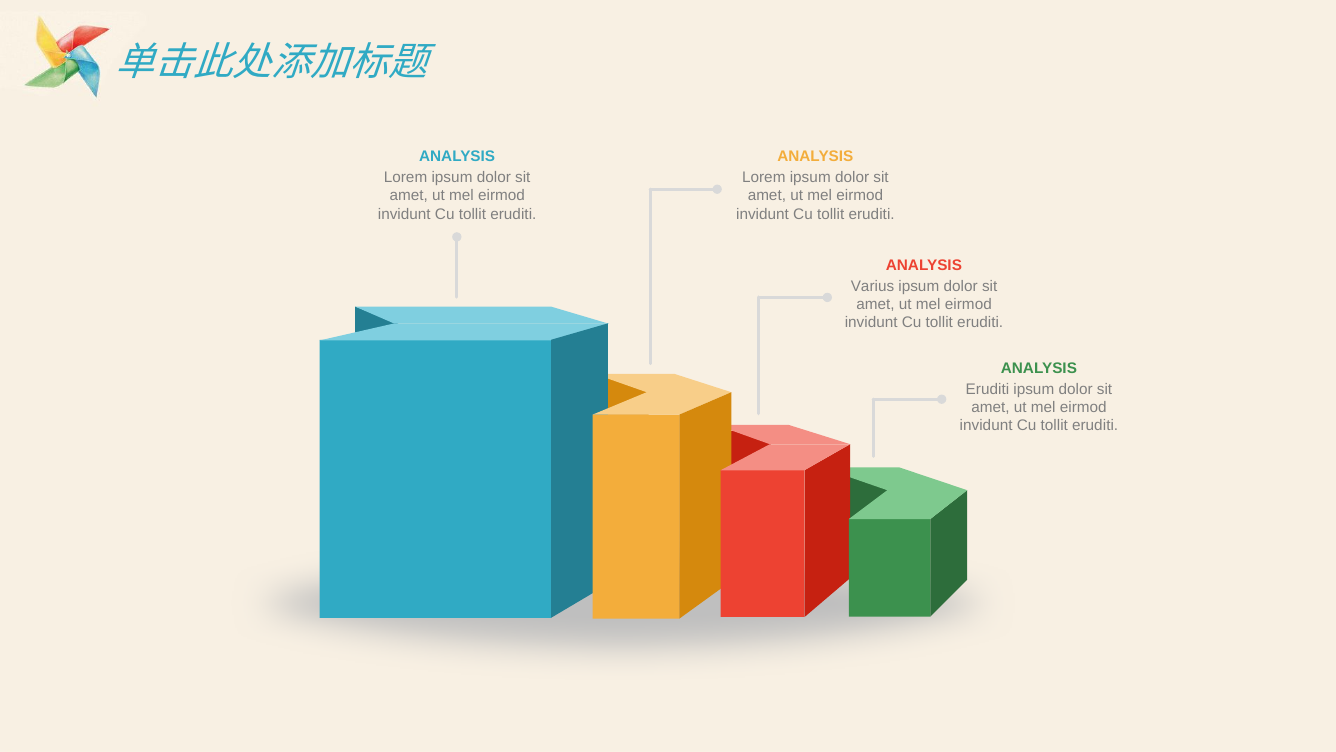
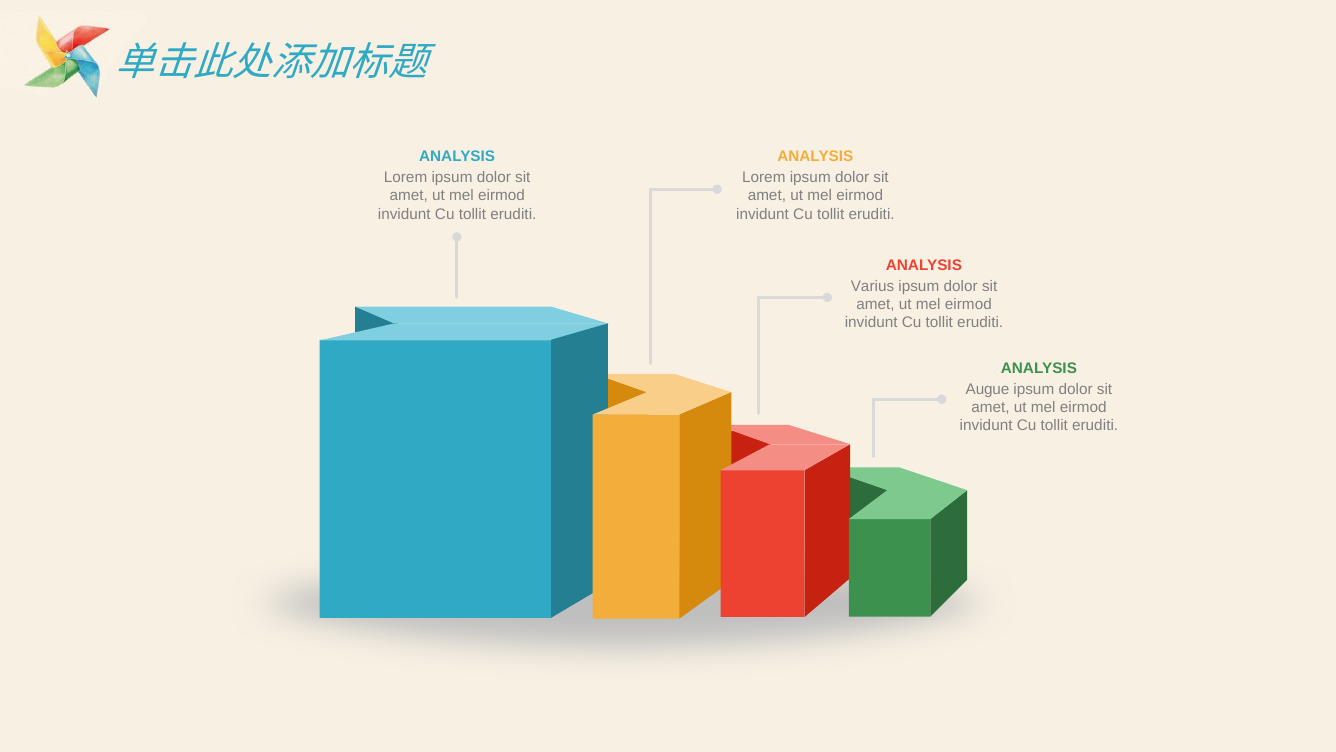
Eruditi at (987, 389): Eruditi -> Augue
